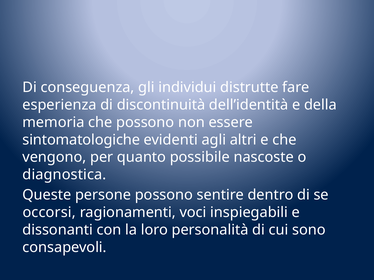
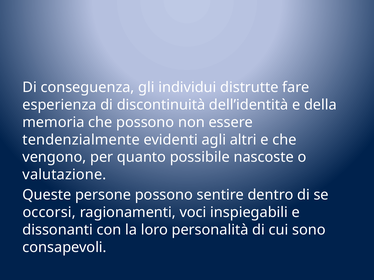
sintomatologiche: sintomatologiche -> tendenzialmente
diagnostica: diagnostica -> valutazione
